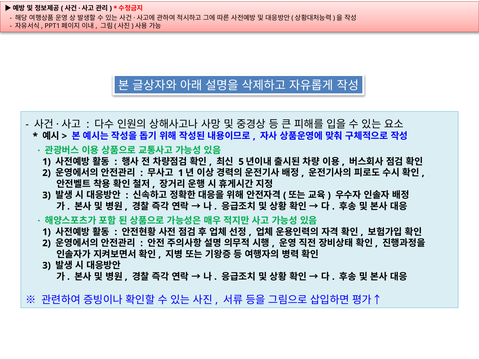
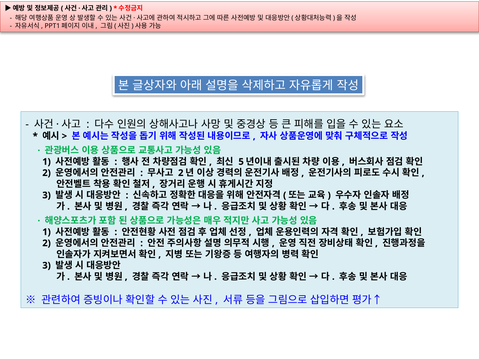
1 at (181, 173): 1 -> 2
